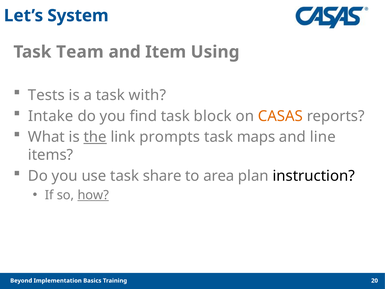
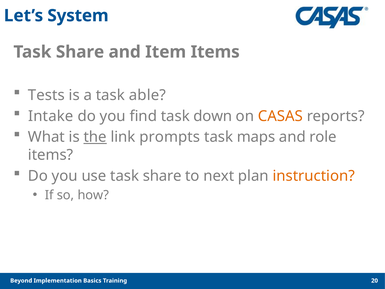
Team at (80, 52): Team -> Share
Item Using: Using -> Items
with: with -> able
block: block -> down
line: line -> role
area: area -> next
instruction colour: black -> orange
how underline: present -> none
